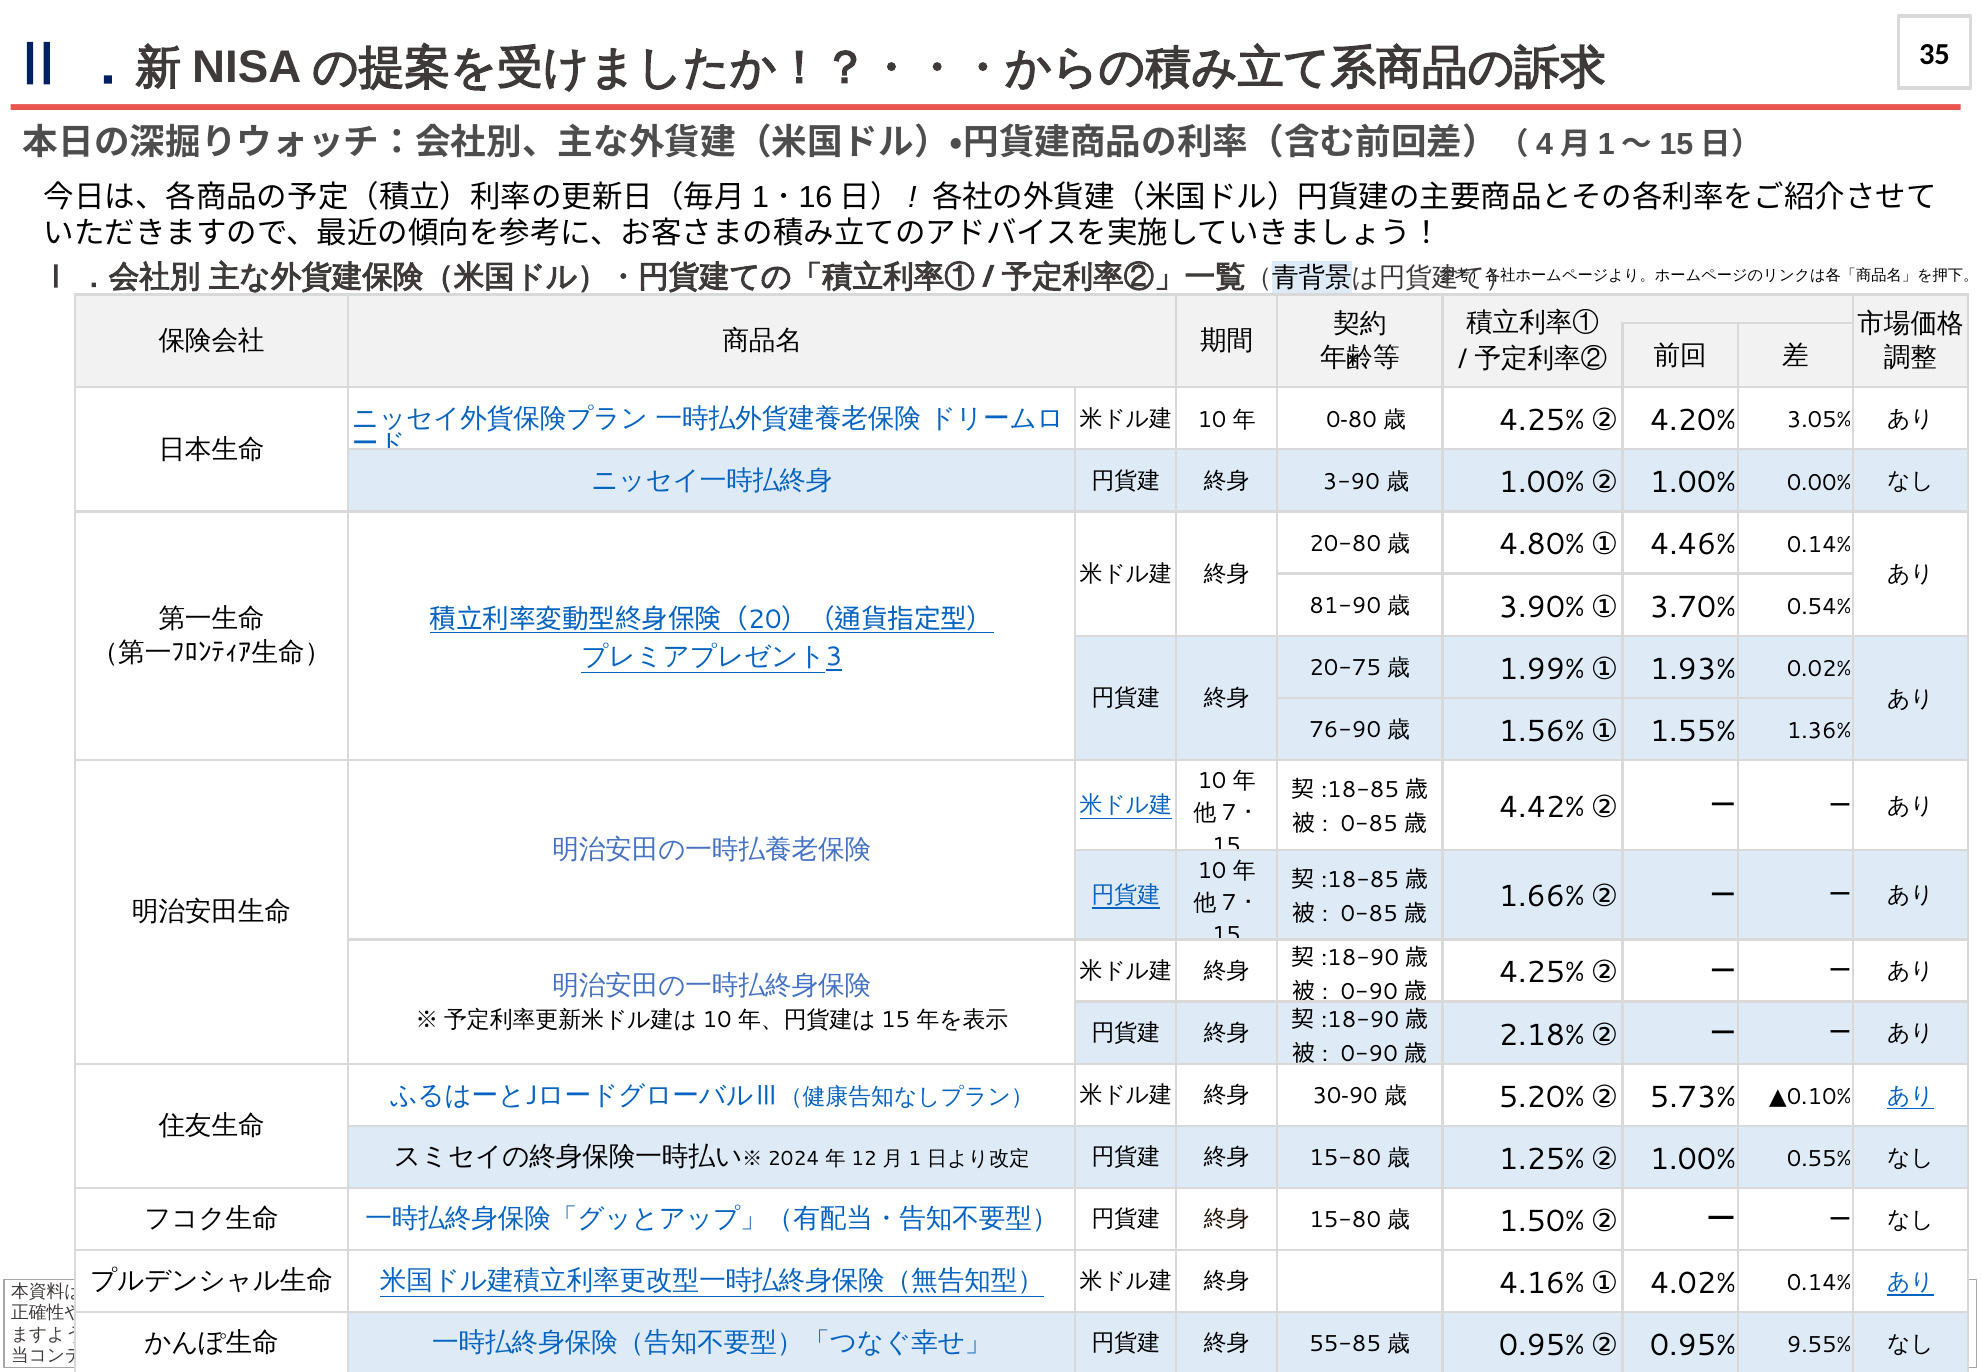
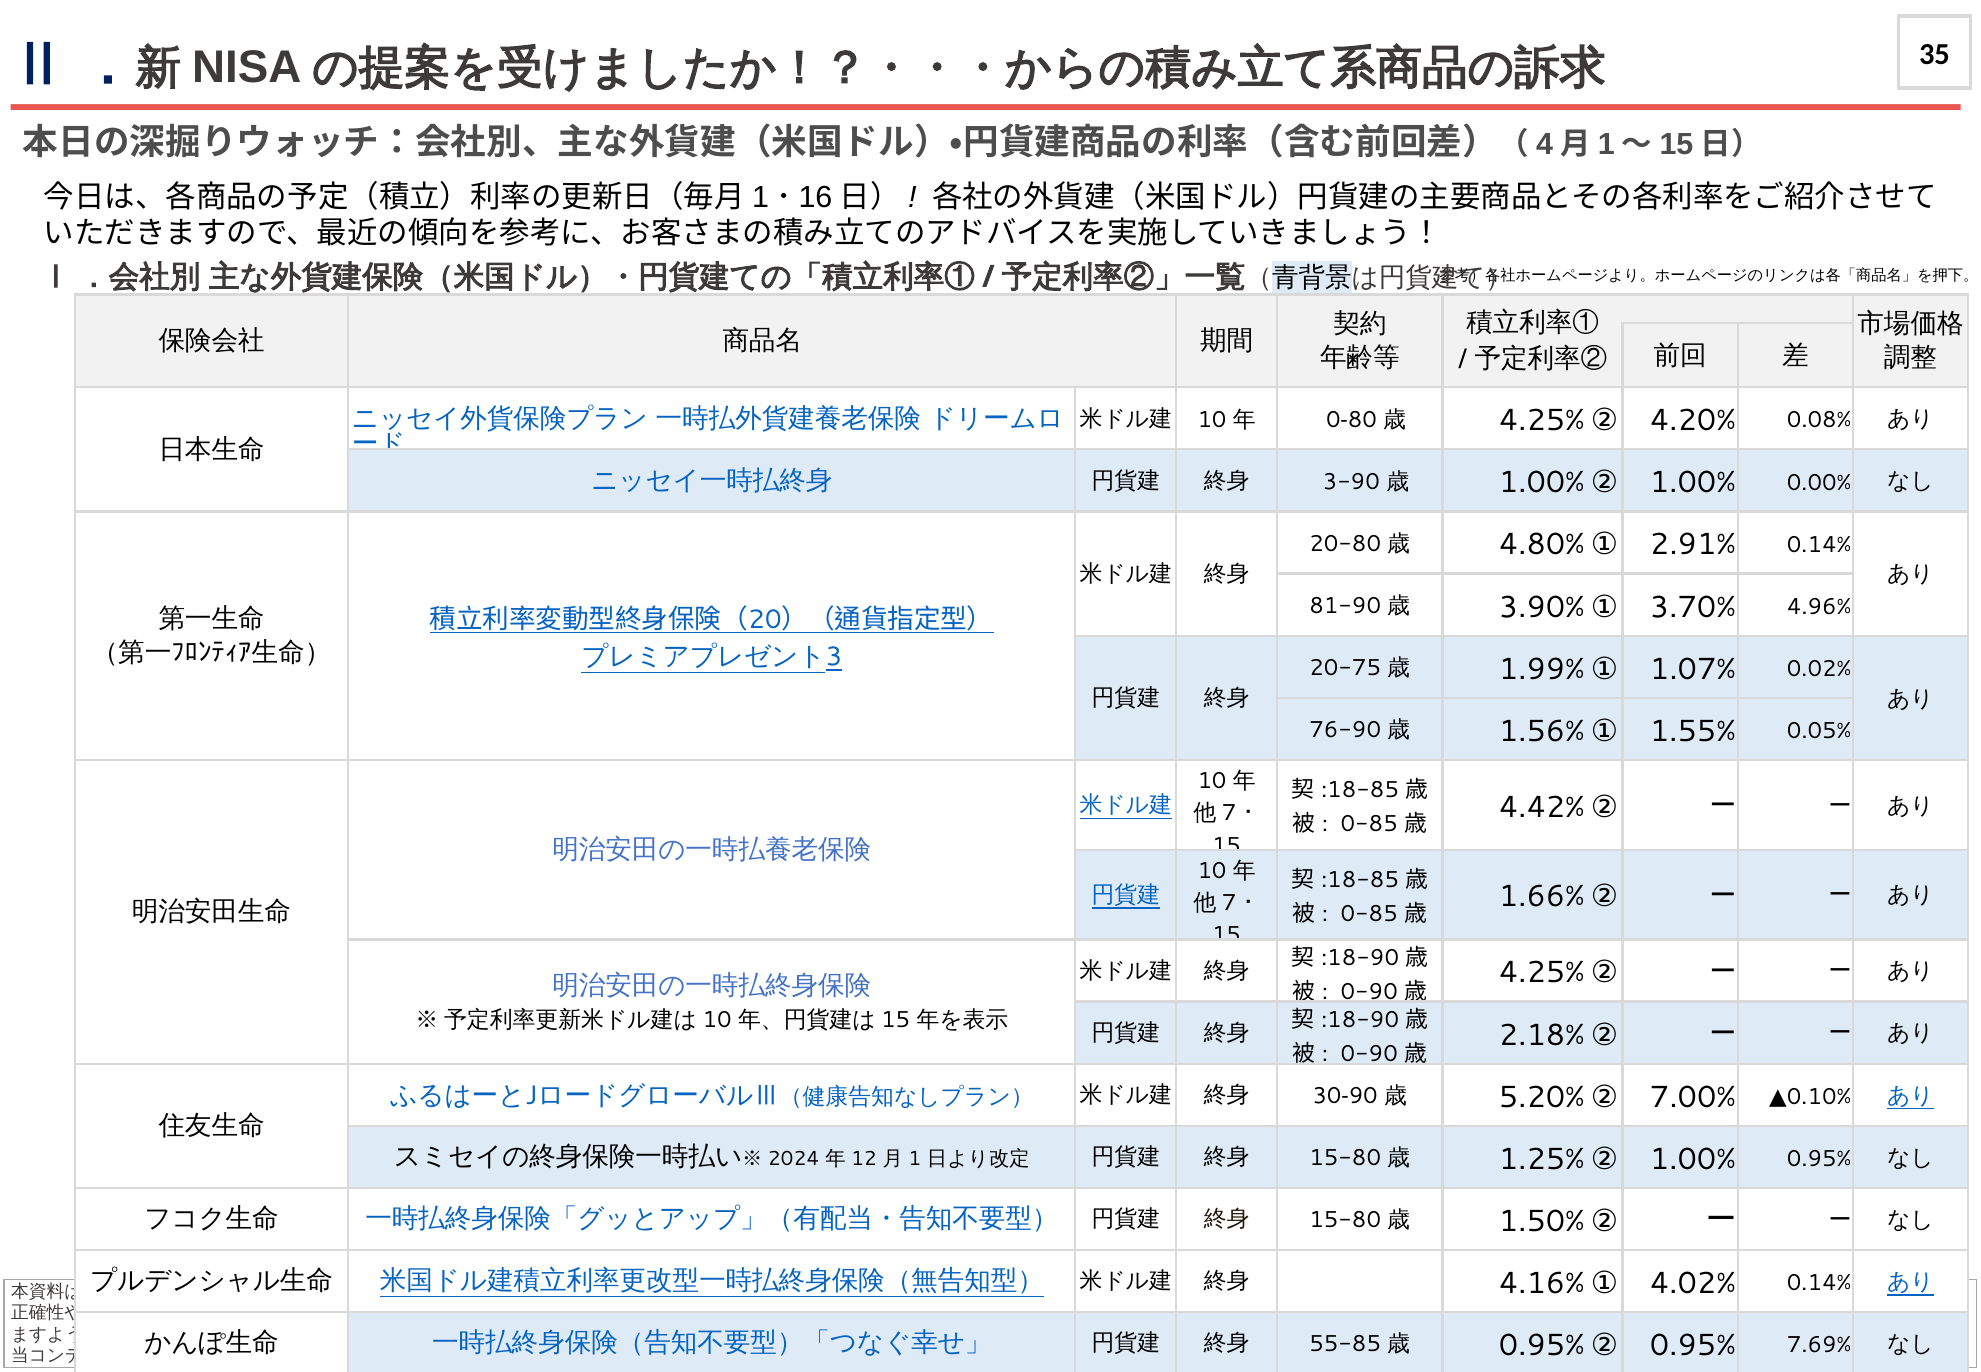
3.05%: 3.05% -> 0.08%
4.46%: 4.46% -> 2.91%
0.54%: 0.54% -> 4.96%
1.93%: 1.93% -> 1.07%
1.36%: 1.36% -> 0.05%
5.73%: 5.73% -> 7.00%
1.00% 0.55%: 0.55% -> 0.95%
9.55%: 9.55% -> 7.69%
